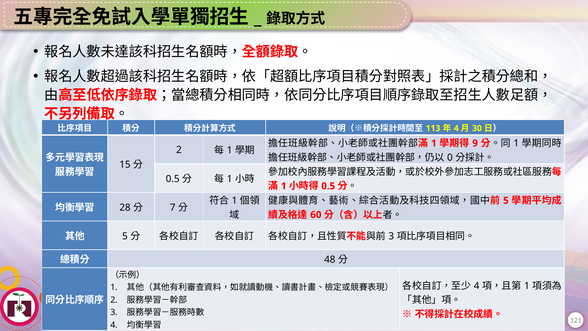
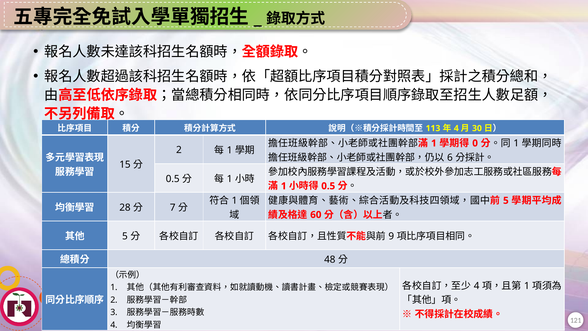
9: 9 -> 0
0: 0 -> 6
3 at (391, 236): 3 -> 9
